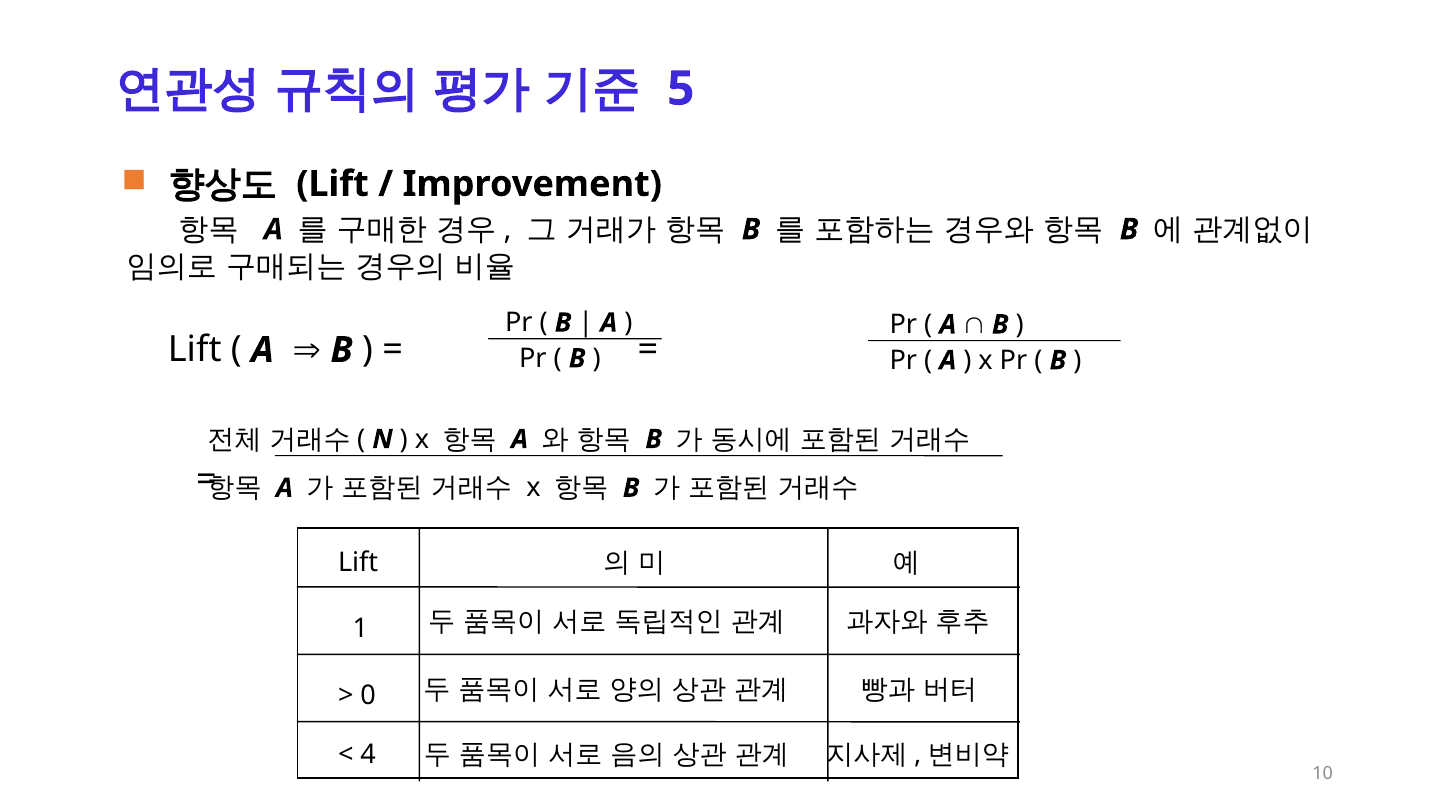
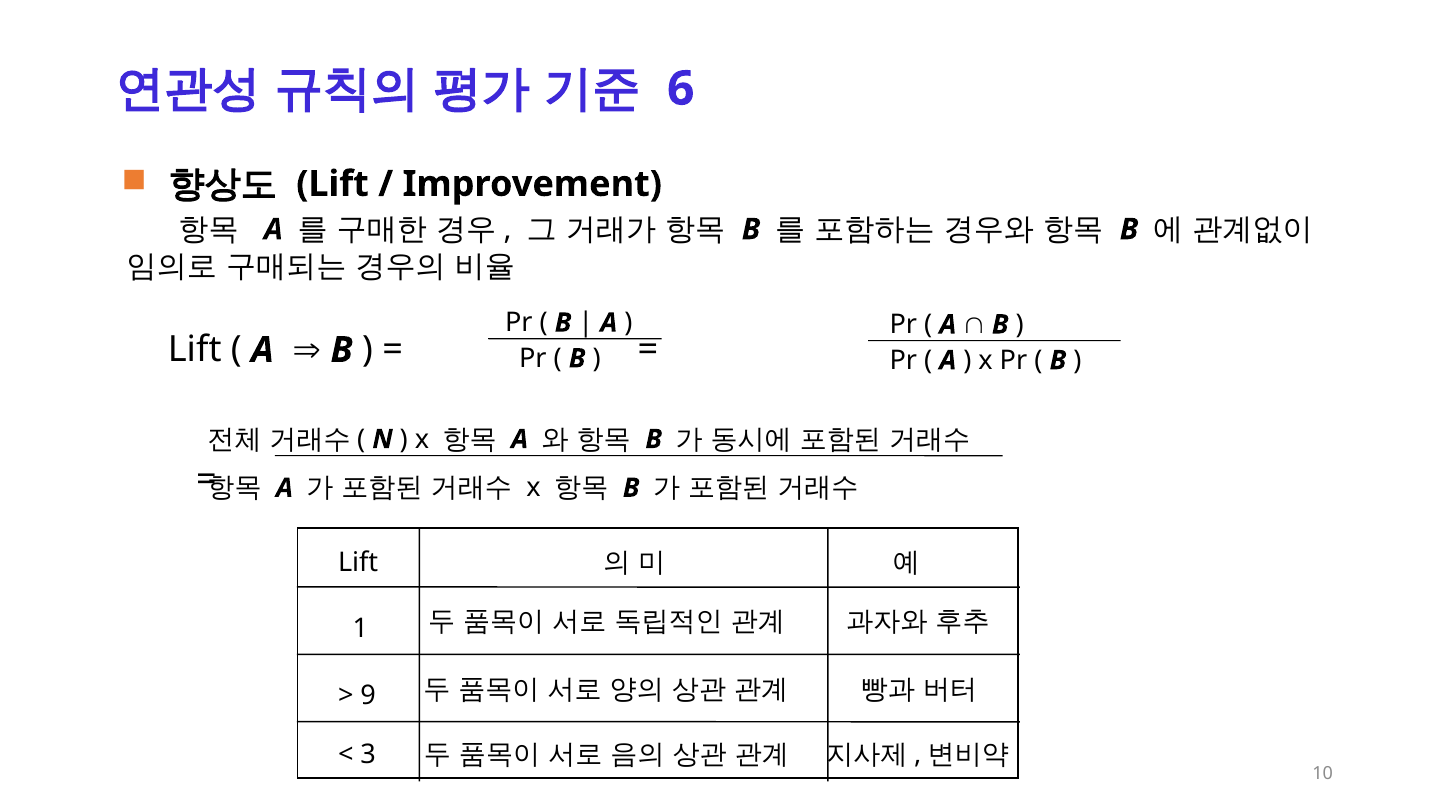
5: 5 -> 6
0: 0 -> 9
4: 4 -> 3
